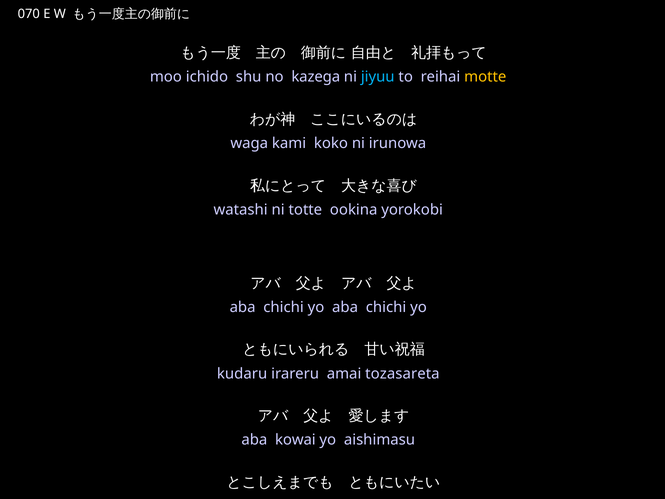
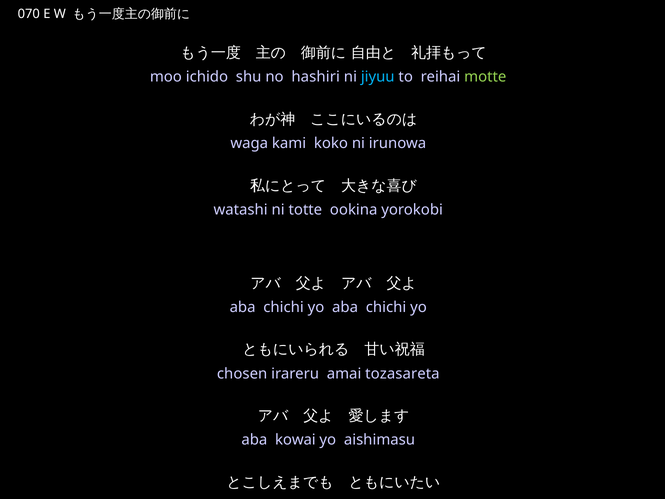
kazega: kazega -> hashiri
motte colour: yellow -> light green
kudaru: kudaru -> chosen
